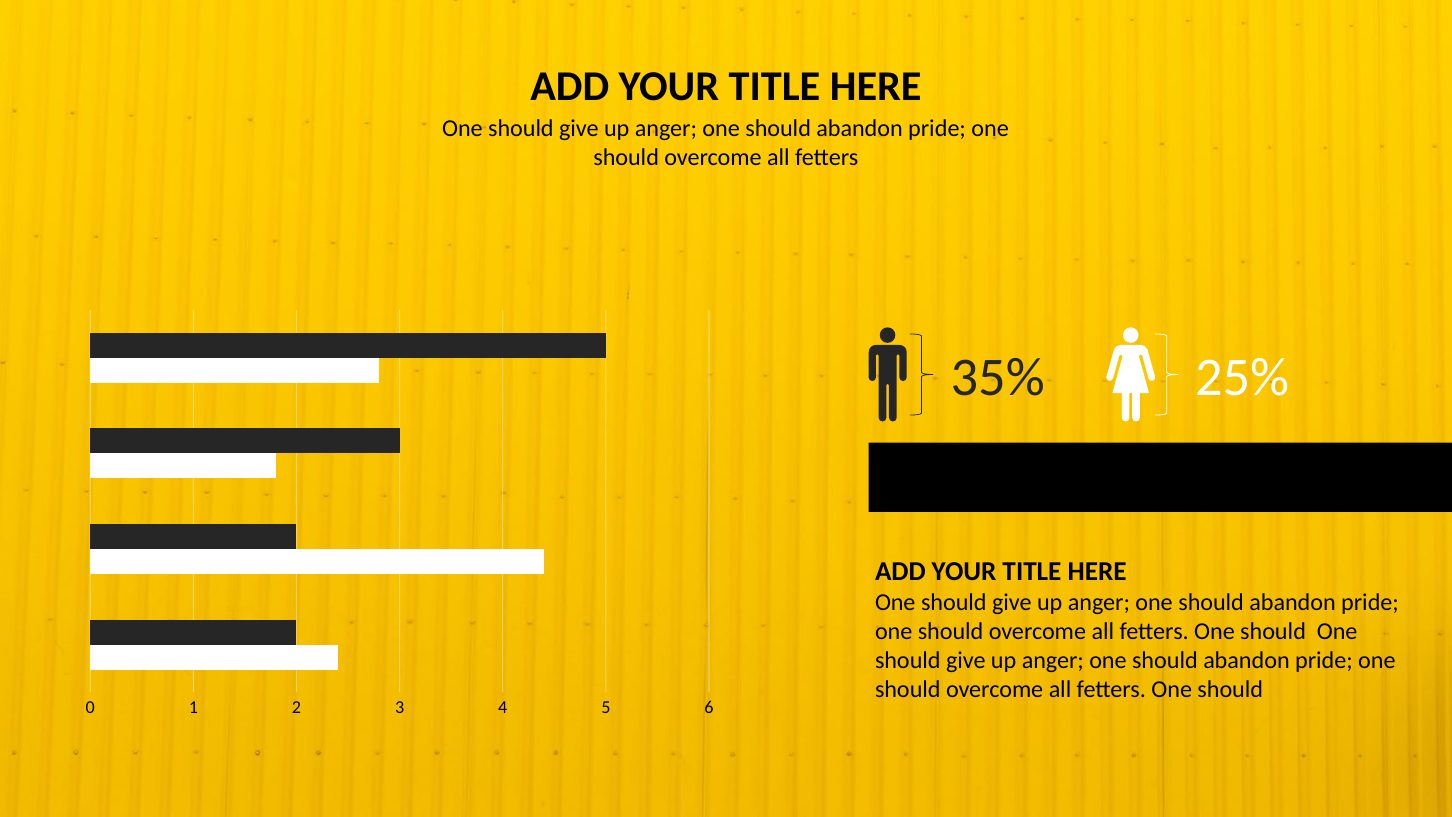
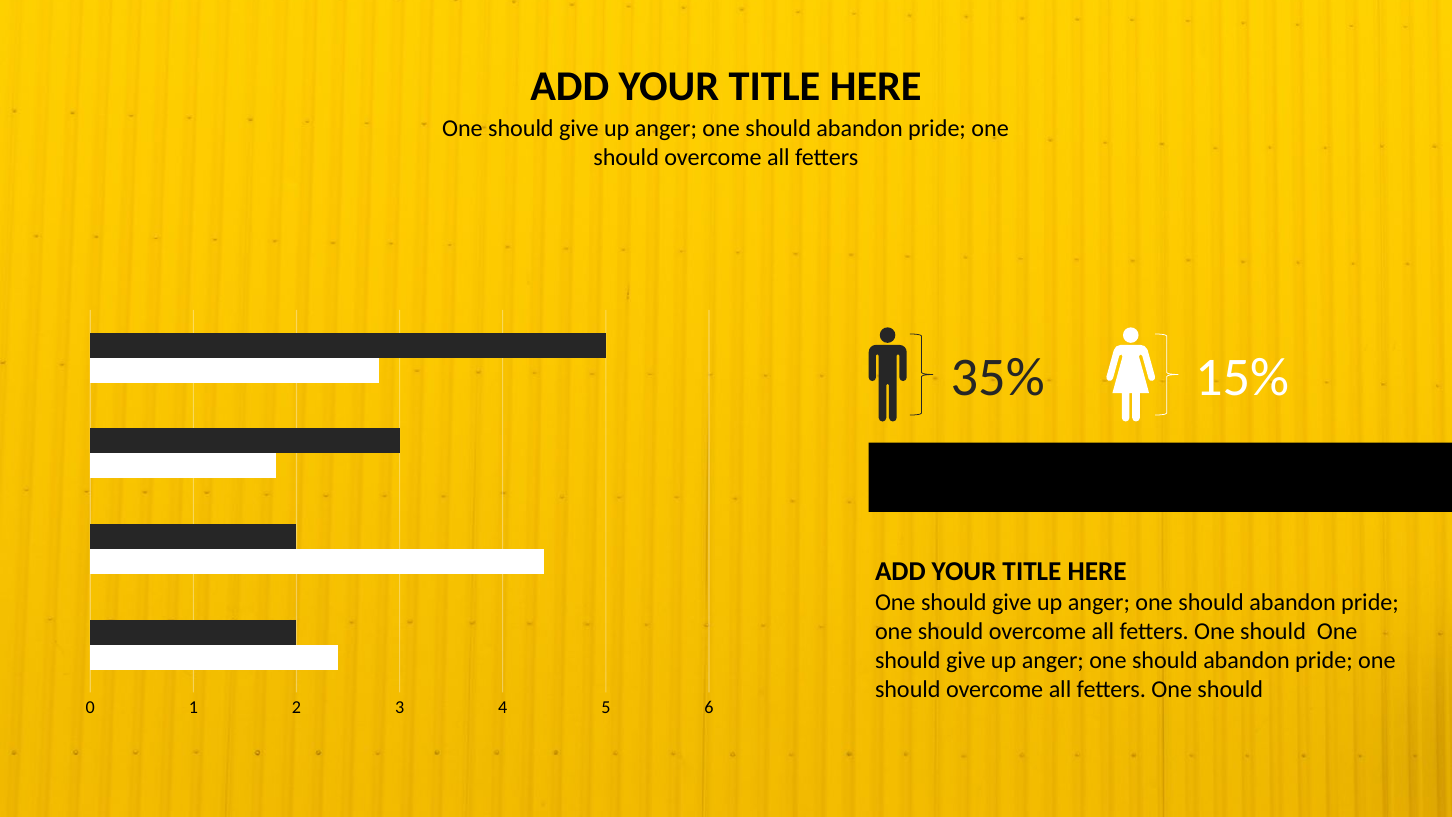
25%: 25% -> 15%
